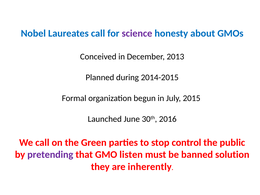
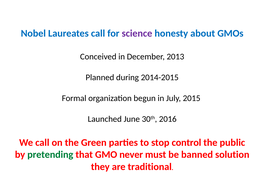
pretending colour: purple -> green
listen: listen -> never
inherently: inherently -> traditional
